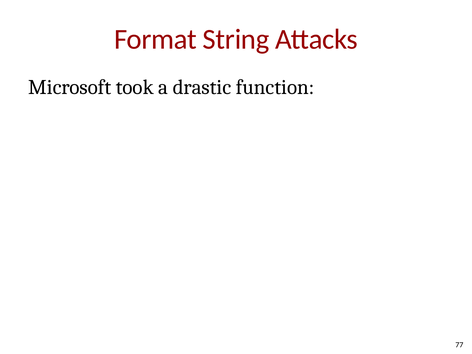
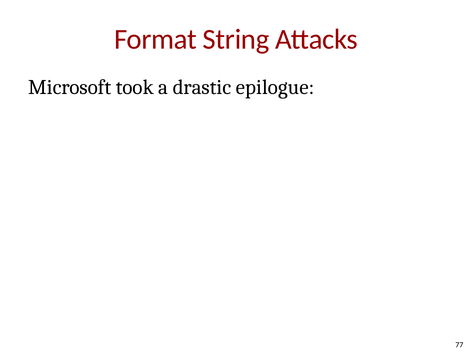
function: function -> epilogue
